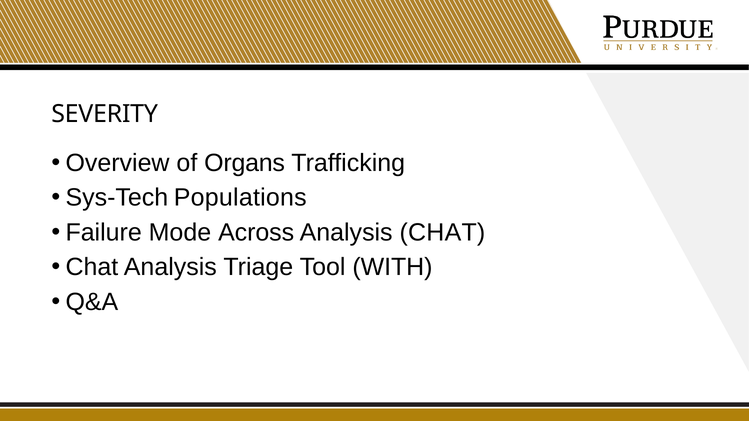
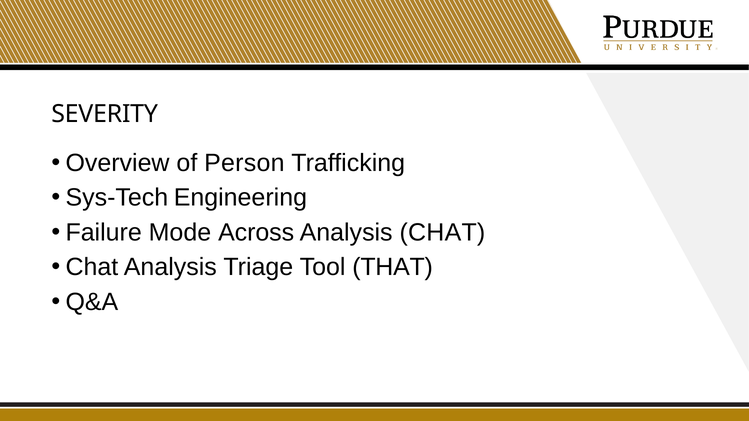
Organs: Organs -> Person
Populations: Populations -> Engineering
WITH: WITH -> THAT
